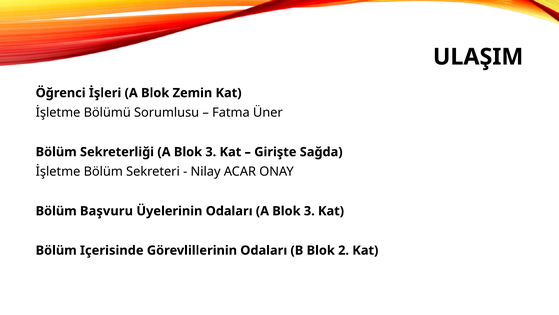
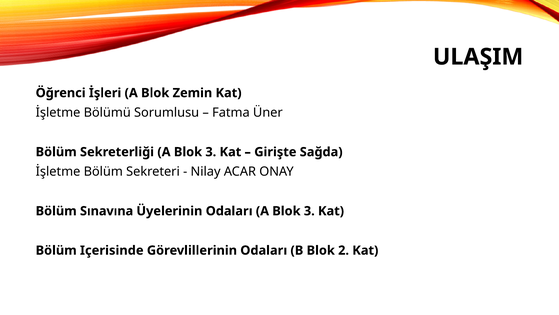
Başvuru: Başvuru -> Sınavına
